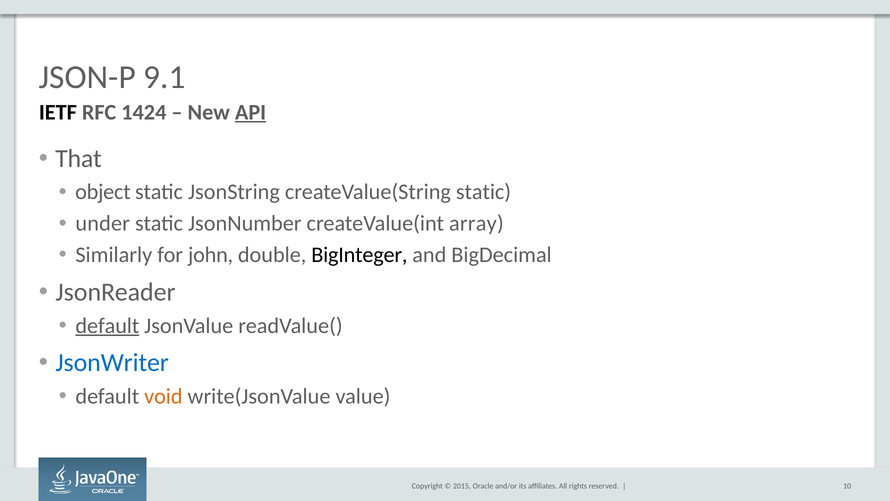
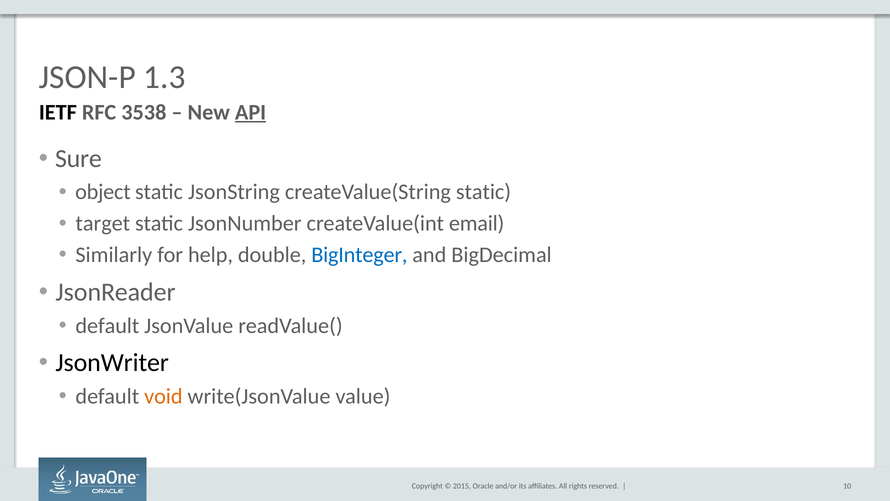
9.1: 9.1 -> 1.3
1424: 1424 -> 3538
That: That -> Sure
under: under -> target
array: array -> email
john: john -> help
BigInteger colour: black -> blue
default at (107, 325) underline: present -> none
JsonWriter colour: blue -> black
